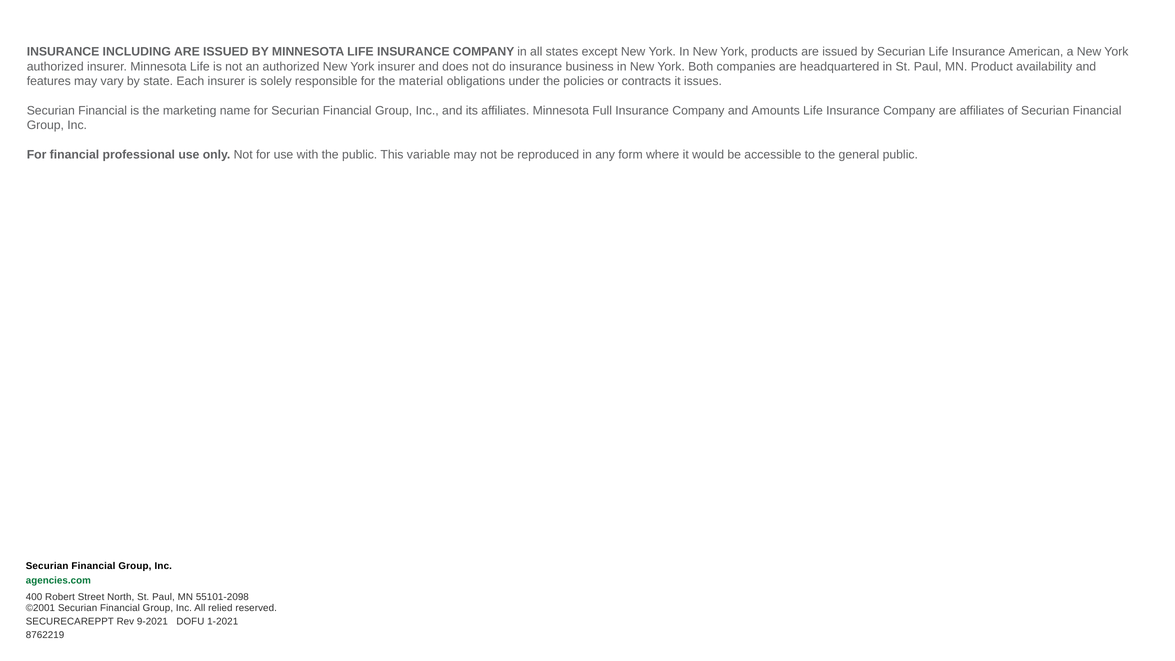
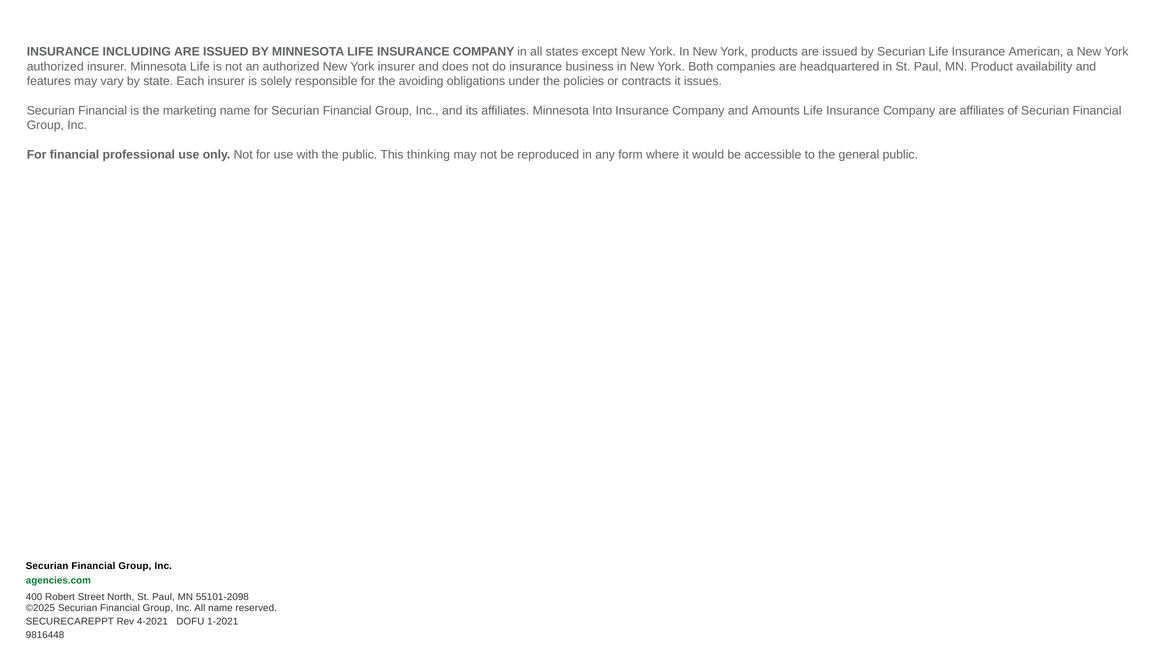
material: material -> avoiding
Full: Full -> Into
variable: variable -> thinking
©2001: ©2001 -> ©2025
All relied: relied -> name
9-2021: 9-2021 -> 4-2021
8762219: 8762219 -> 9816448
